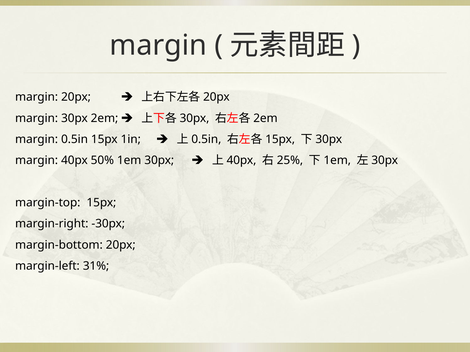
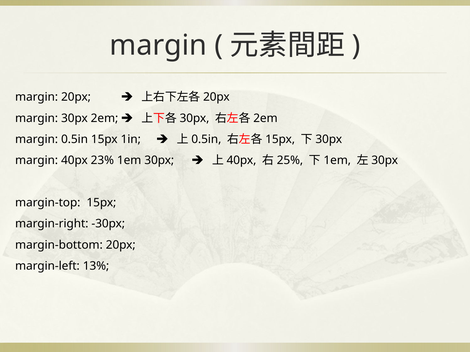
50%: 50% -> 23%
31%: 31% -> 13%
